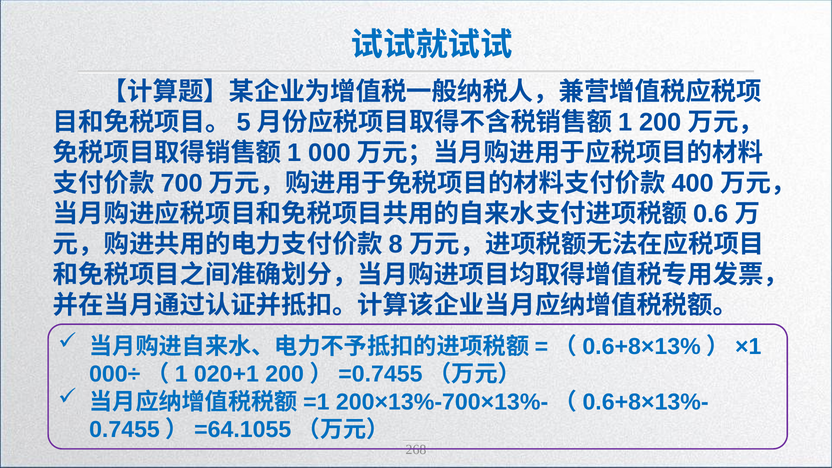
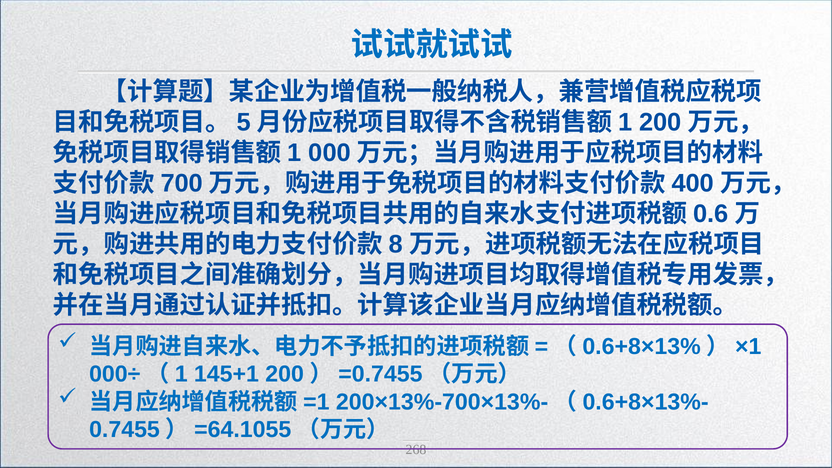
020+1: 020+1 -> 145+1
